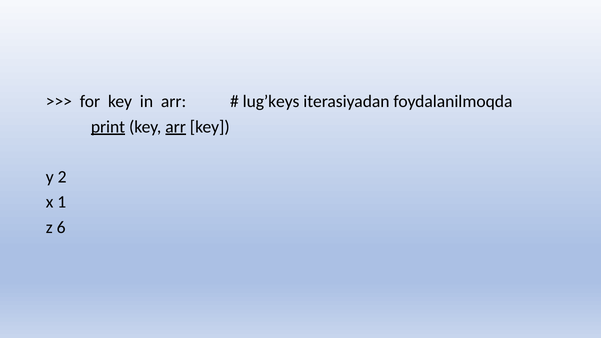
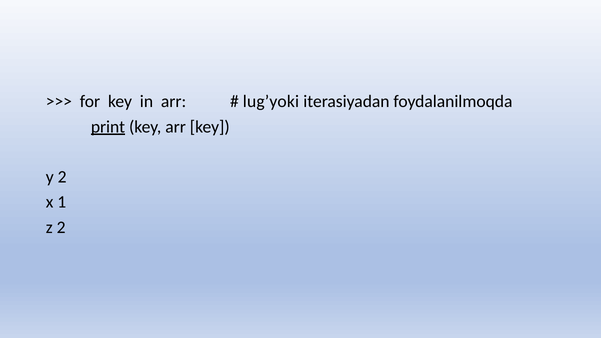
lug’keys: lug’keys -> lug’yoki
arr at (176, 127) underline: present -> none
z 6: 6 -> 2
